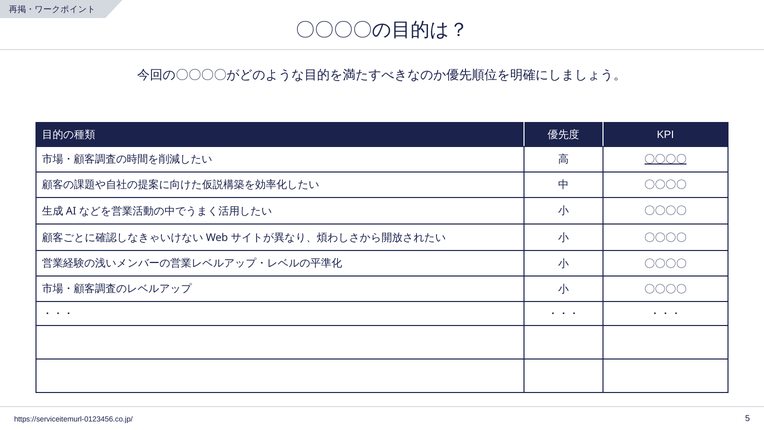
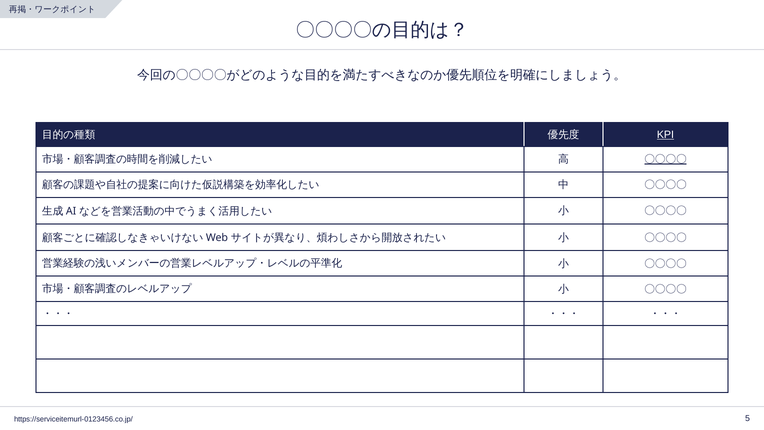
KPI underline: none -> present
